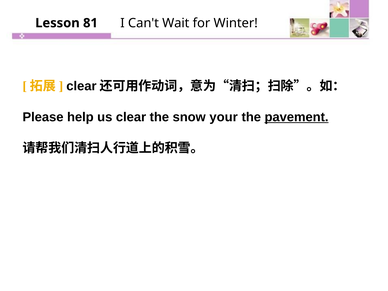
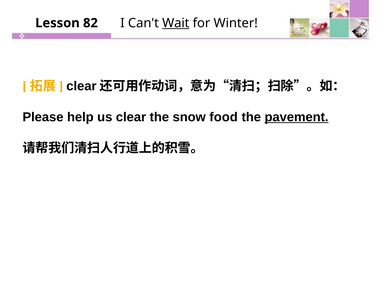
81: 81 -> 82
Wait underline: none -> present
your: your -> food
